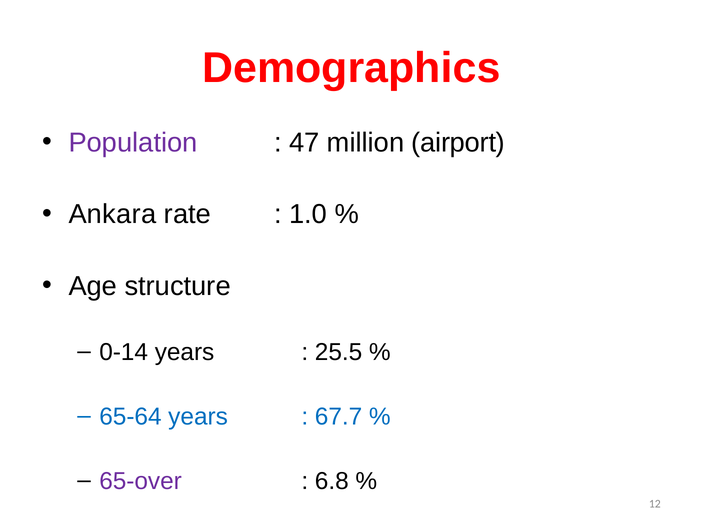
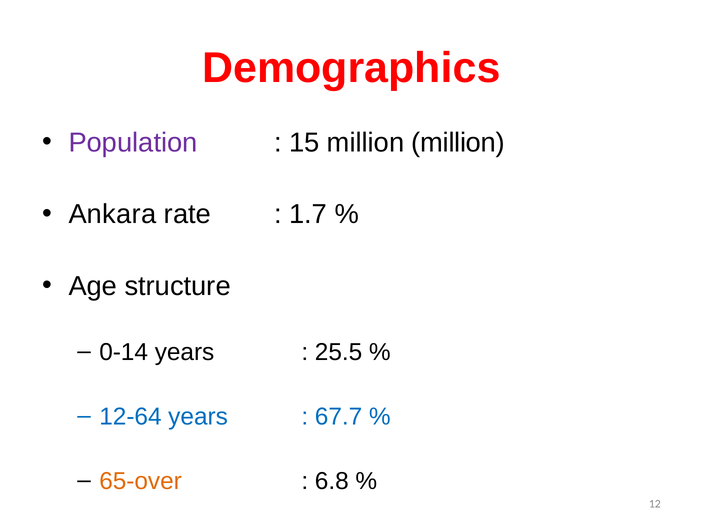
47: 47 -> 15
million airport: airport -> million
1.0: 1.0 -> 1.7
65-64: 65-64 -> 12-64
65-over colour: purple -> orange
